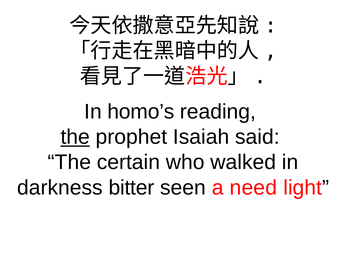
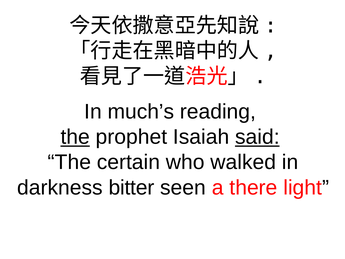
homo’s: homo’s -> much’s
said underline: none -> present
need: need -> there
